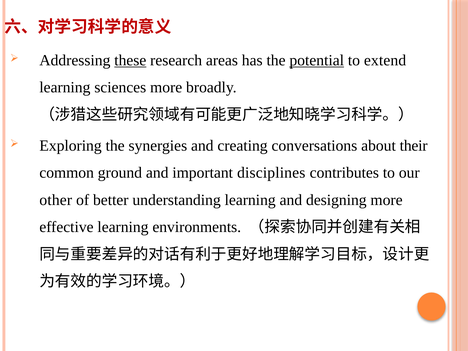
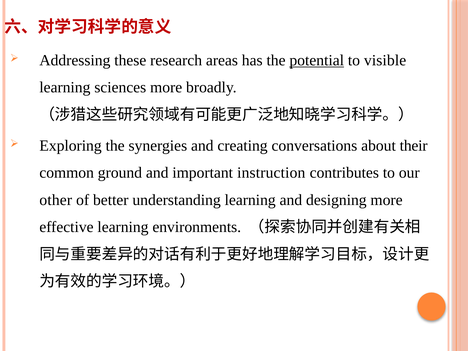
these underline: present -> none
extend: extend -> visible
disciplines: disciplines -> instruction
